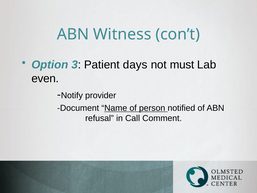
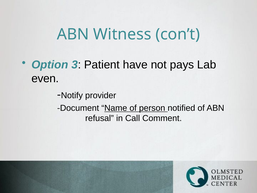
days: days -> have
must: must -> pays
